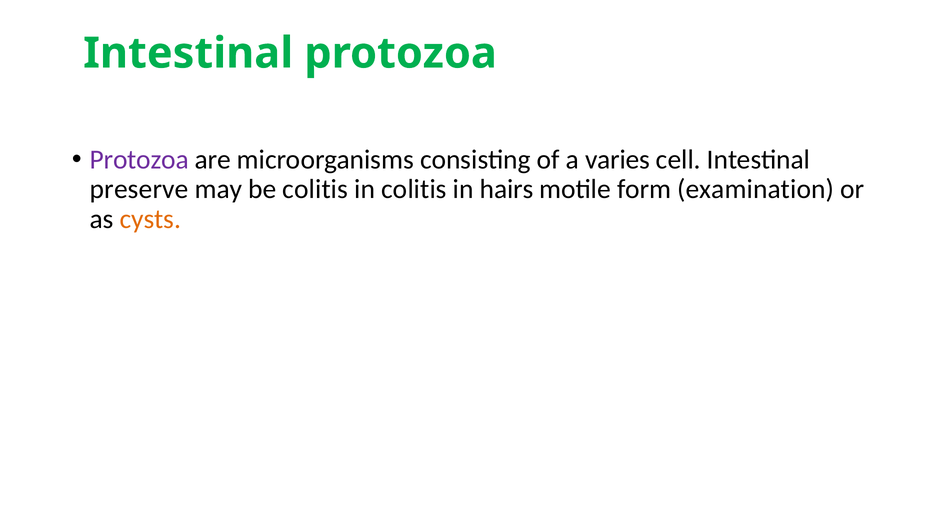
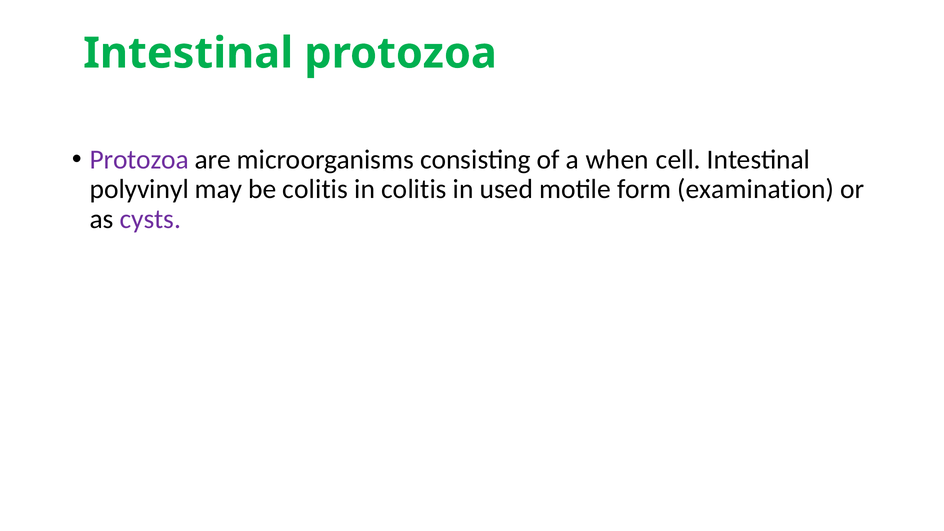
varies: varies -> when
preserve: preserve -> polyvinyl
hairs: hairs -> used
cysts colour: orange -> purple
